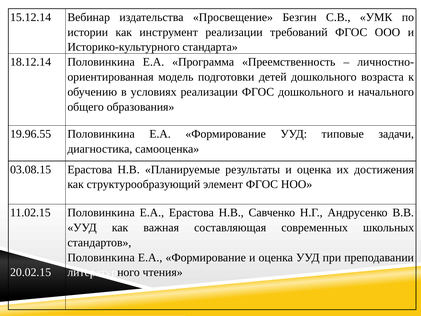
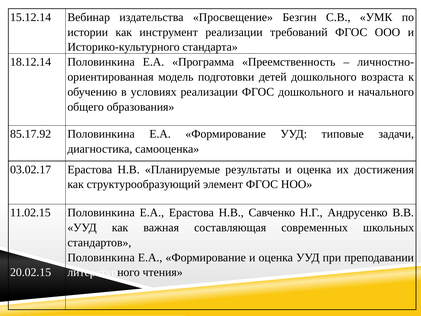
19.96.55: 19.96.55 -> 85.17.92
03.08.15: 03.08.15 -> 03.02.17
